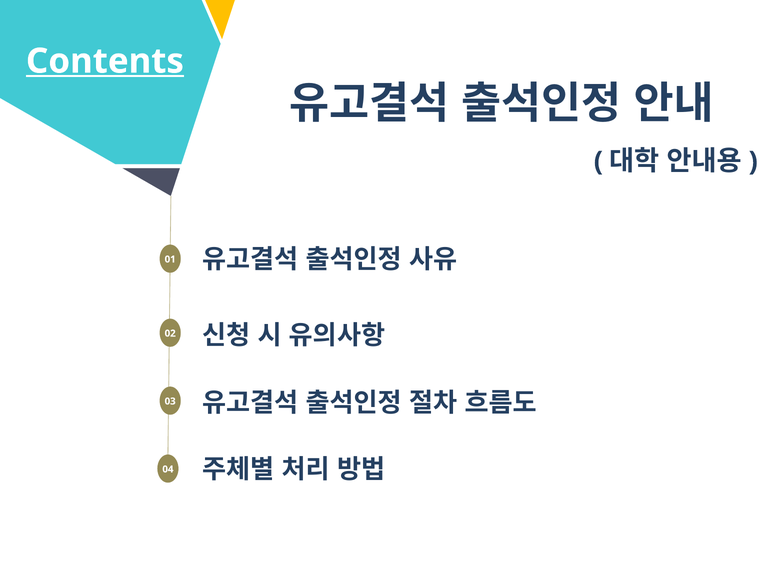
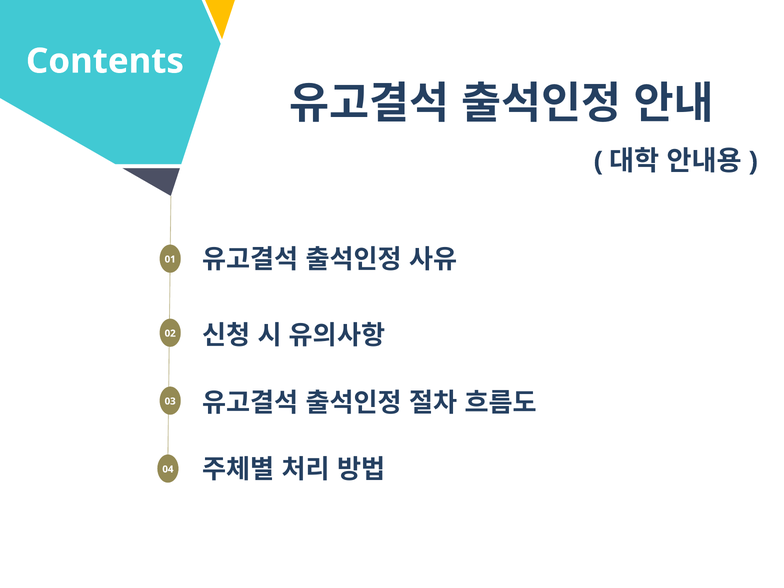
Contents underline: present -> none
